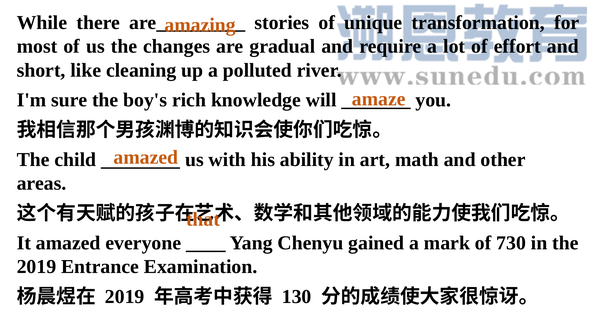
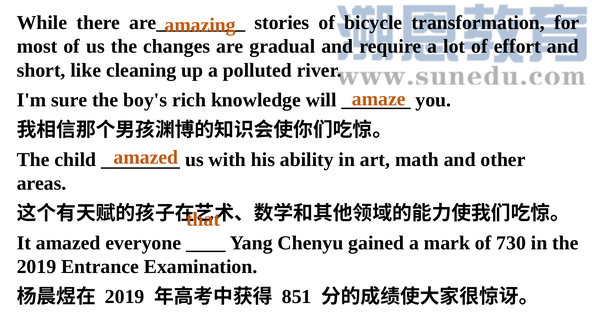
unique: unique -> bicycle
130: 130 -> 851
